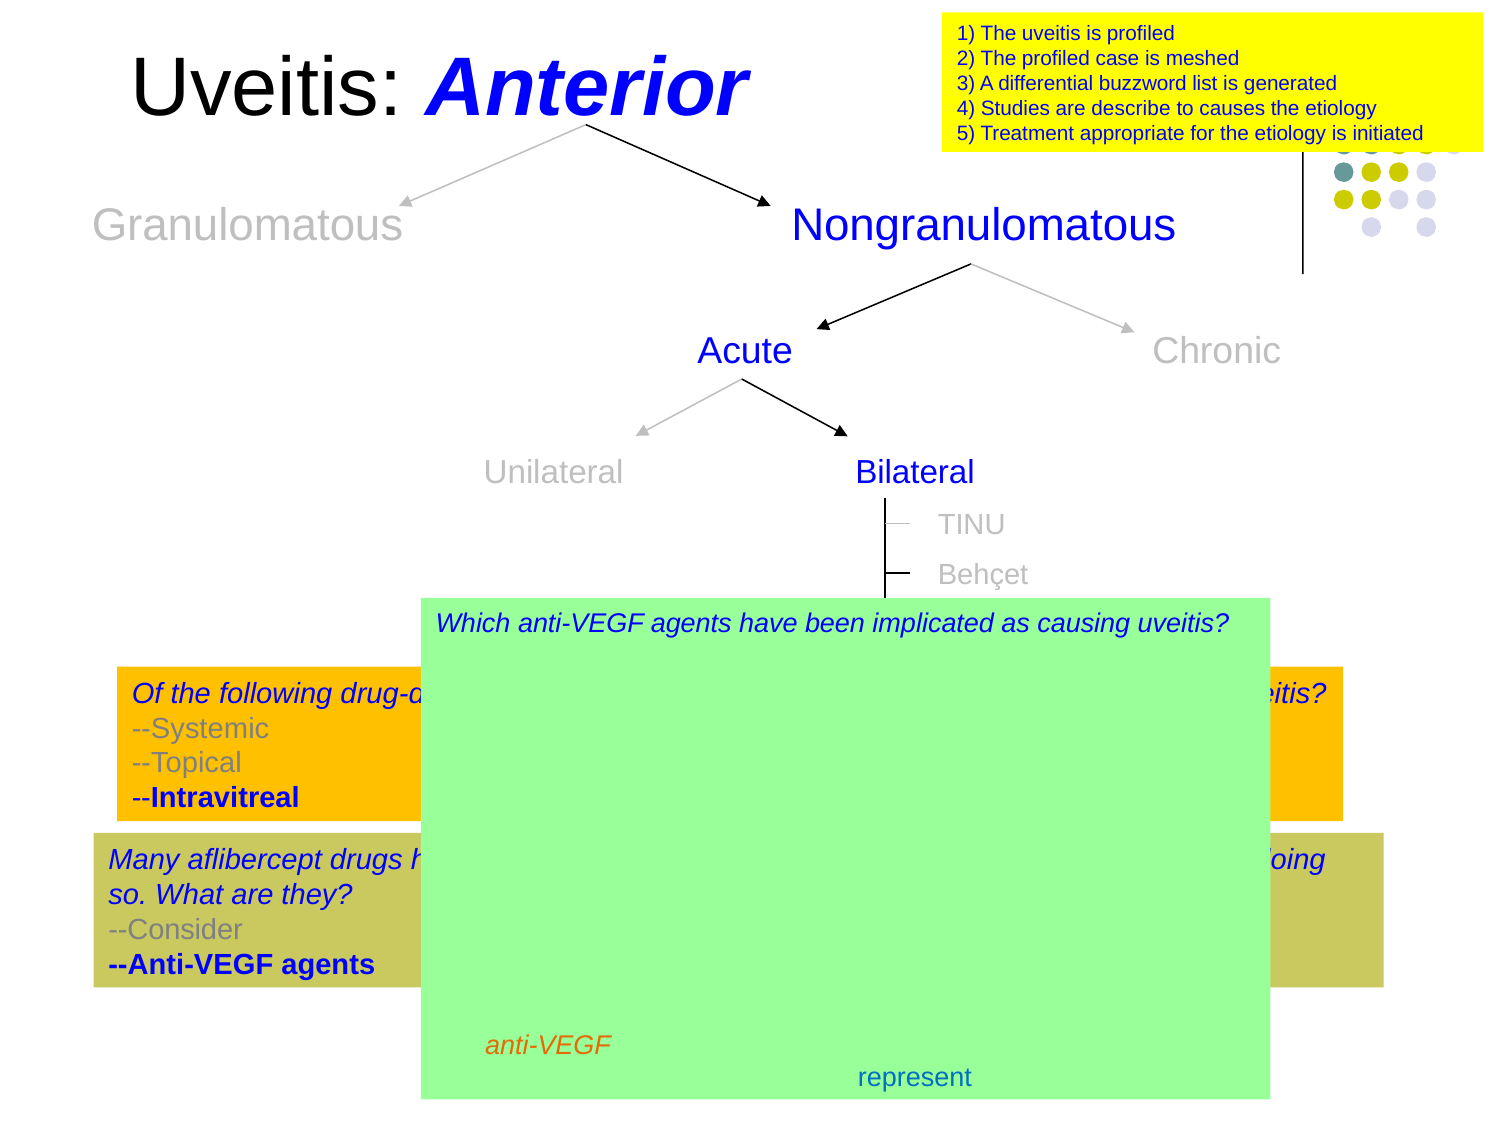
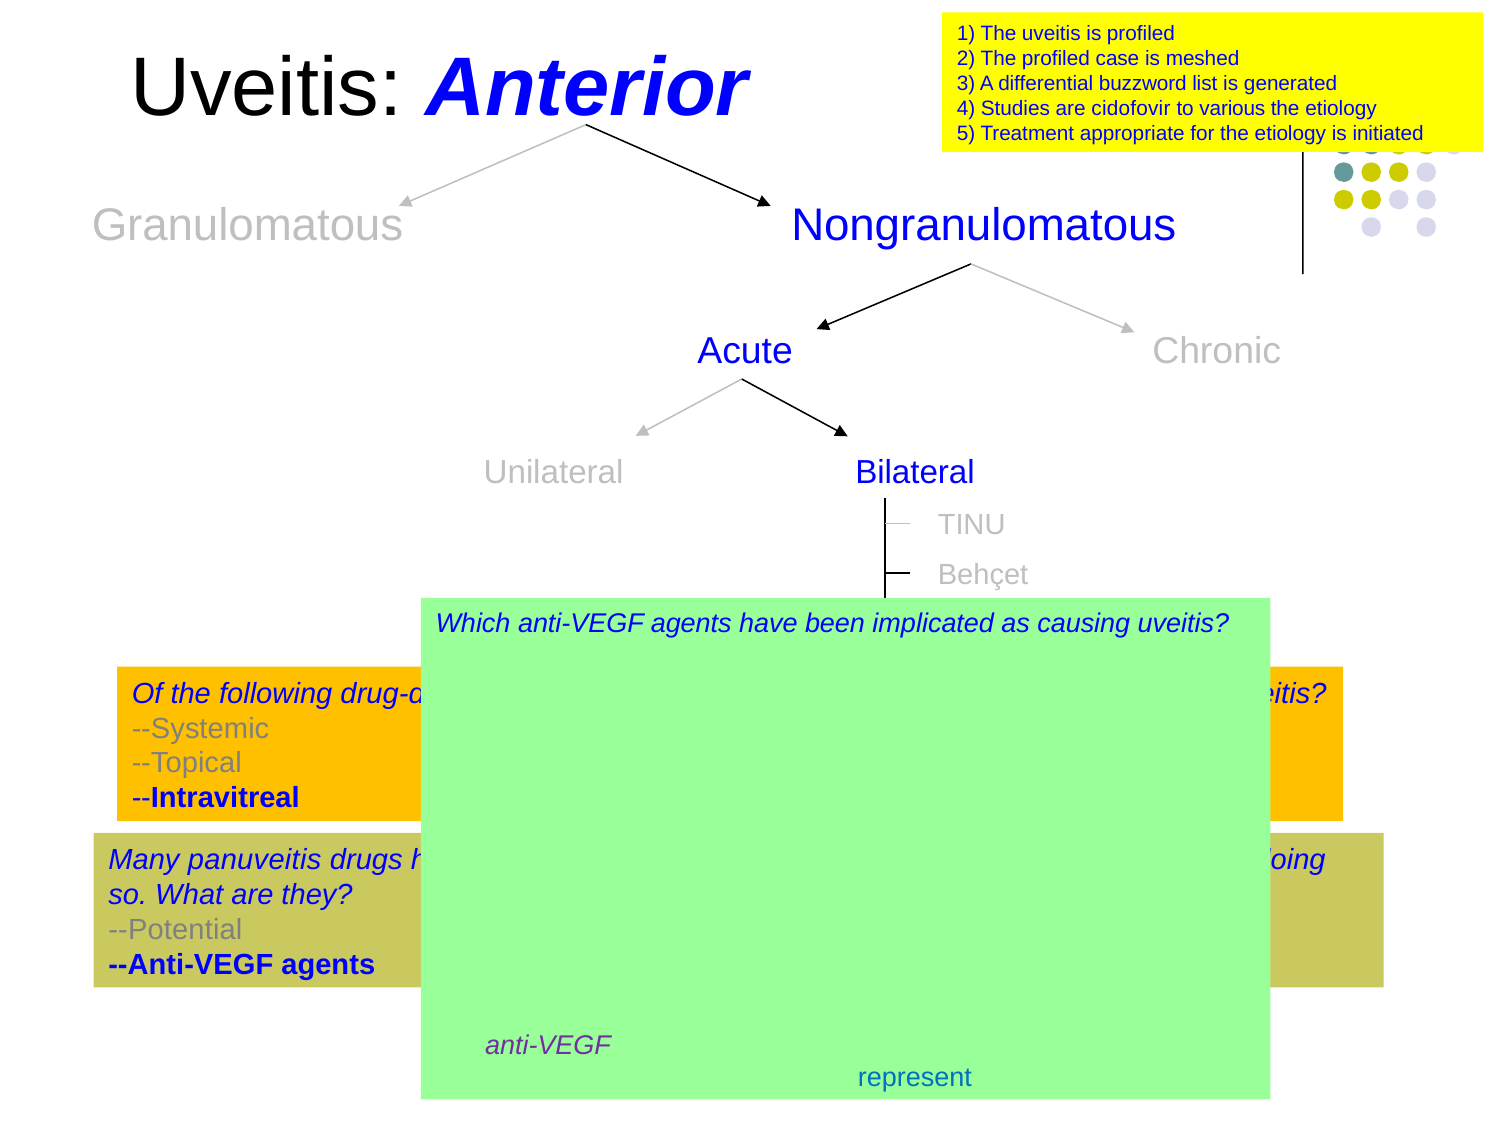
describe: describe -> cidofovir
causes: causes -> various
Many aflibercept: aflibercept -> panuveitis
--Consider: --Consider -> --Potential
anti-VEGF at (548, 1045) colour: orange -> purple
